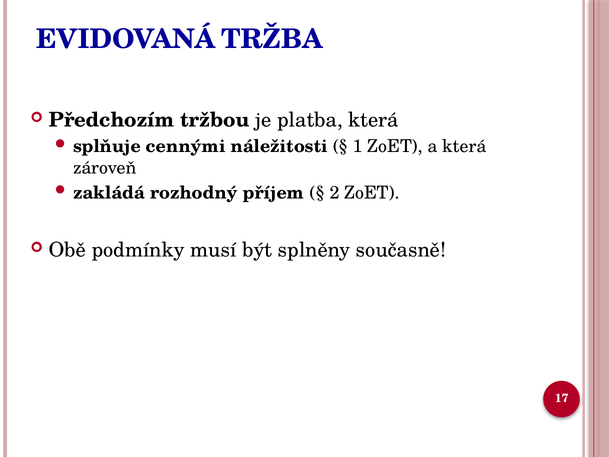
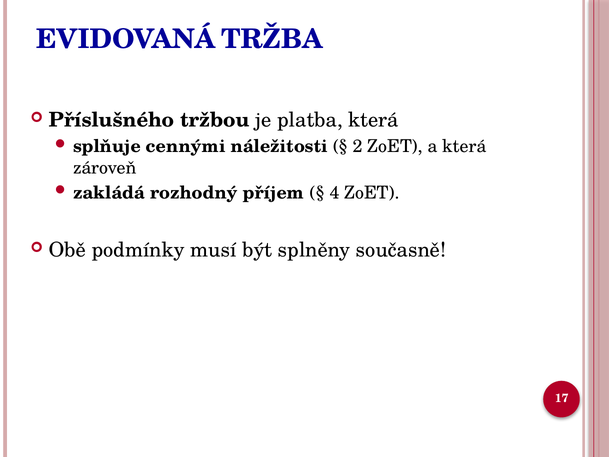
Předchozím: Předchozím -> Příslušného
1: 1 -> 2
2: 2 -> 4
